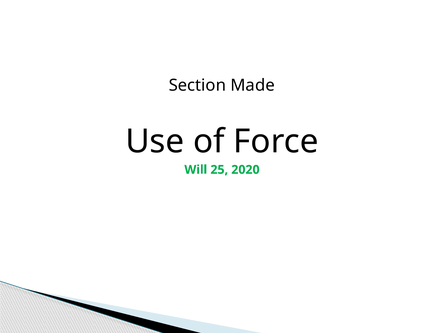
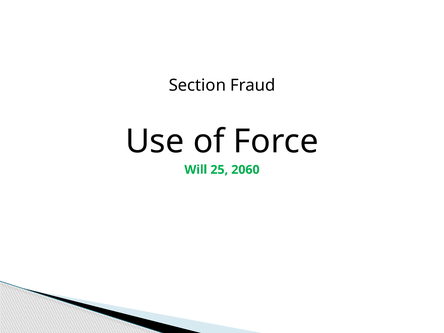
Made: Made -> Fraud
2020: 2020 -> 2060
